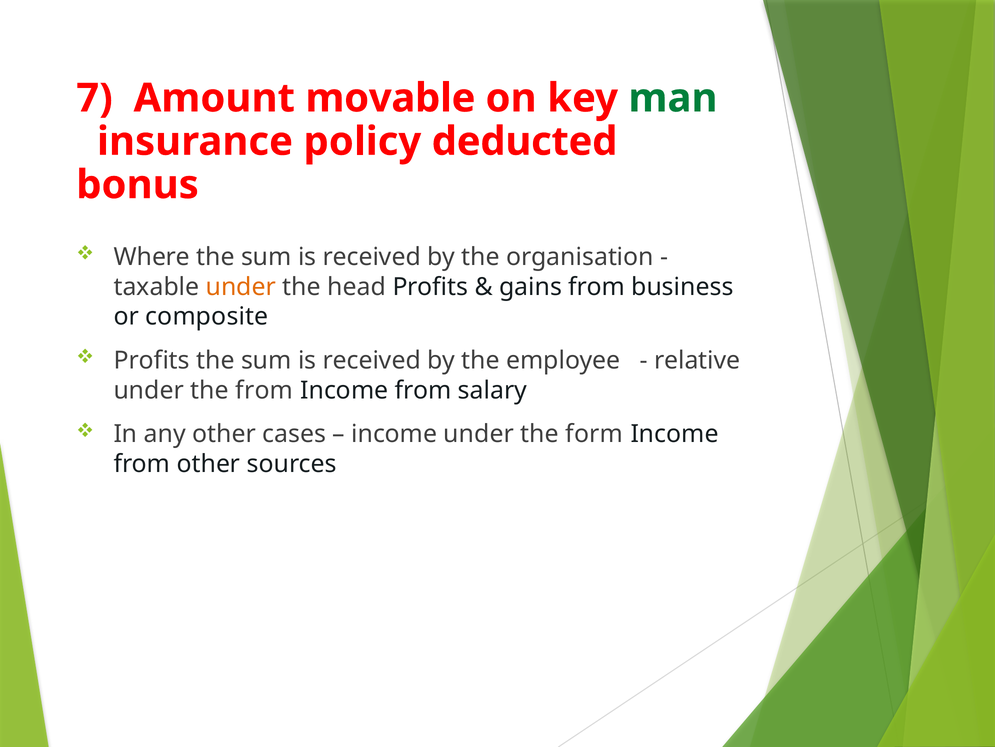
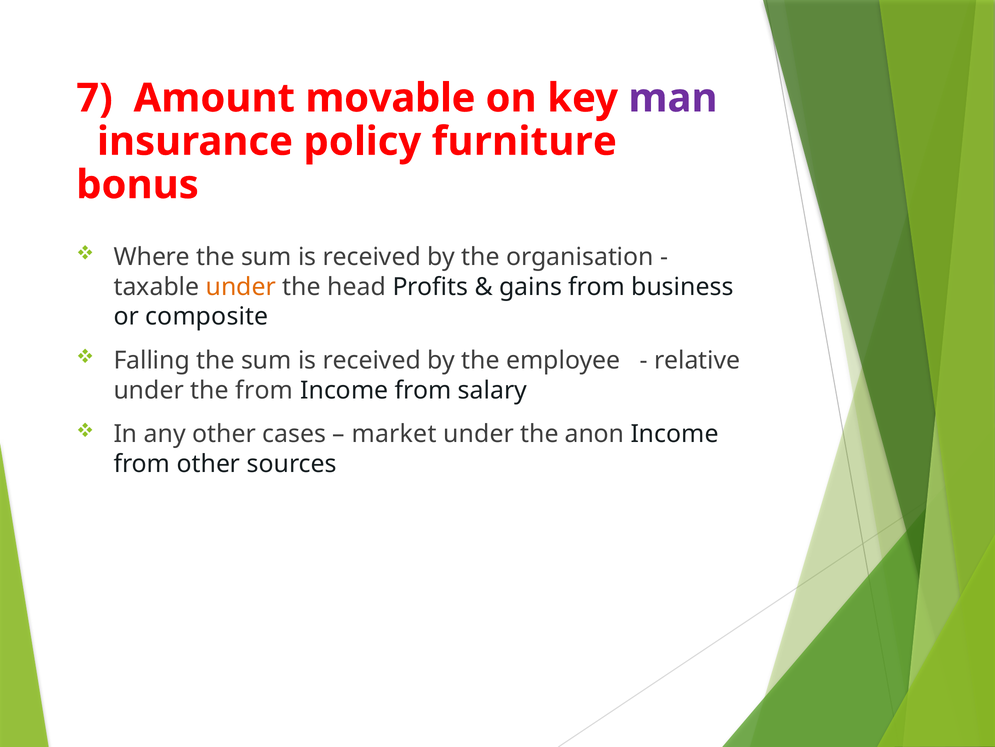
man colour: green -> purple
deducted: deducted -> furniture
Profits at (152, 360): Profits -> Falling
income at (394, 434): income -> market
form: form -> anon
